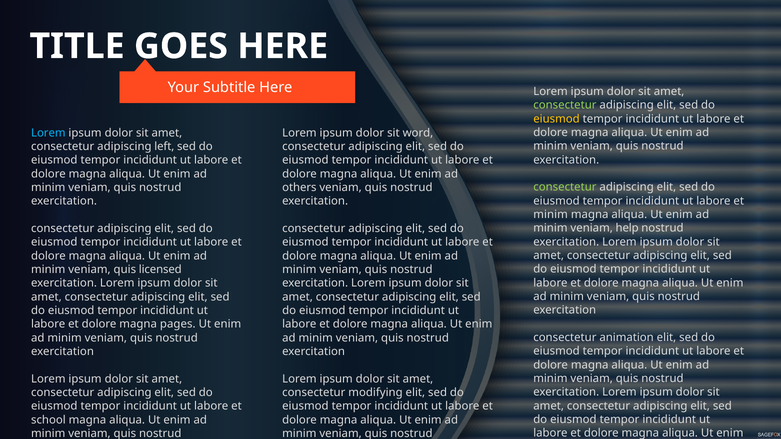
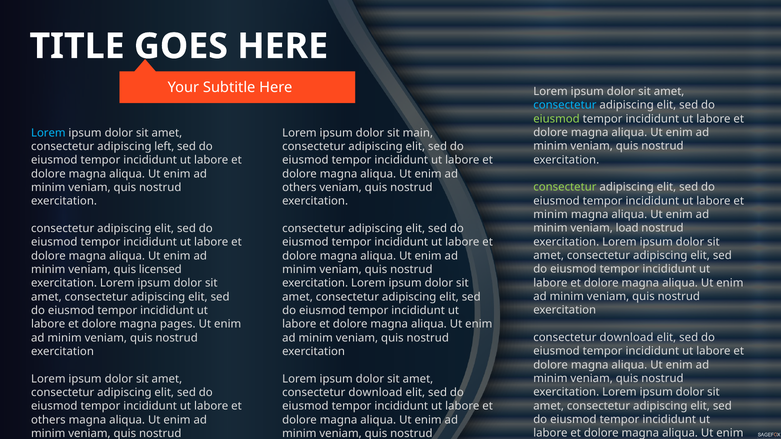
consectetur at (565, 105) colour: light green -> light blue
eiusmod at (557, 119) colour: yellow -> light green
word: word -> main
help: help -> load
animation at (627, 338): animation -> download
modifying at (375, 393): modifying -> download
school at (48, 420): school -> others
